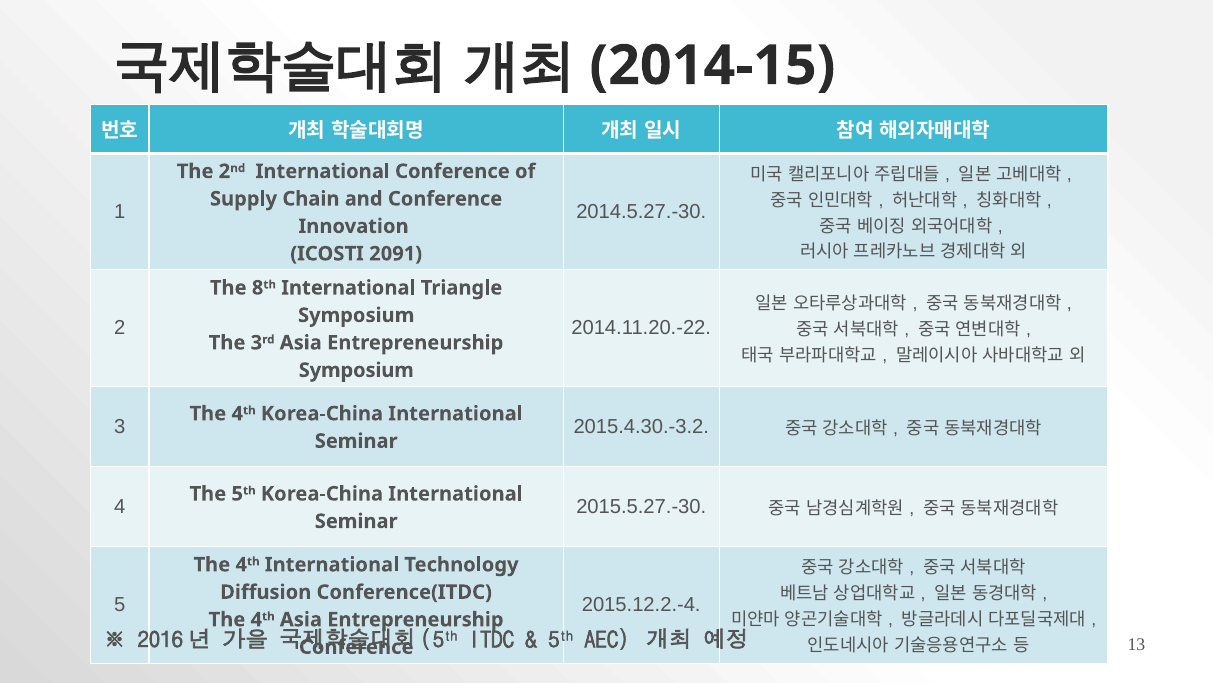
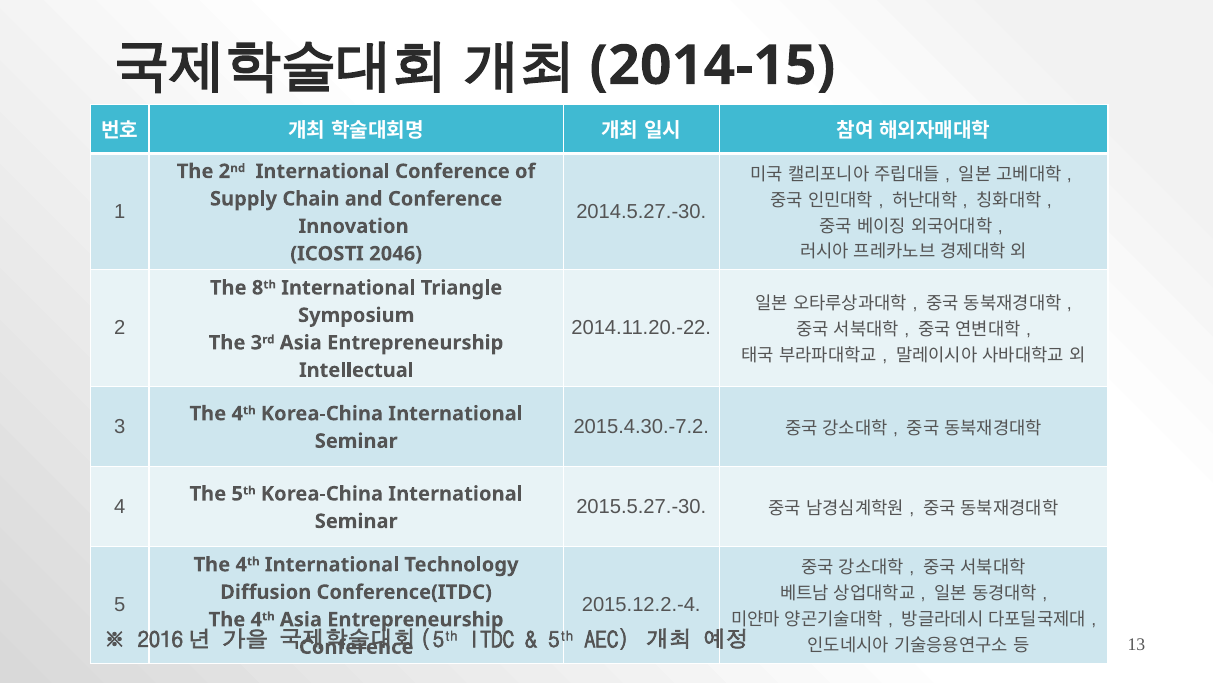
2091: 2091 -> 2046
Symposium at (356, 370): Symposium -> Intellectual
2015.4.30.-3.2: 2015.4.30.-3.2 -> 2015.4.30.-7.2
